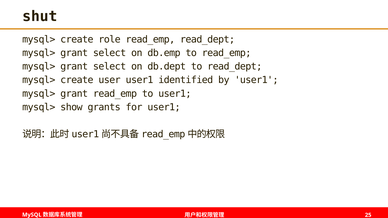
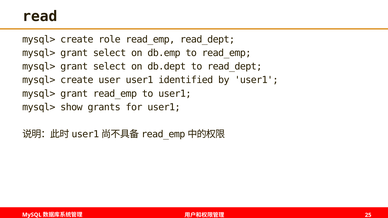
shut: shut -> read
